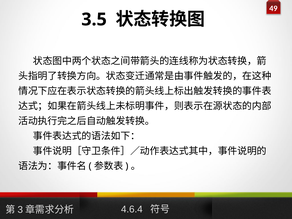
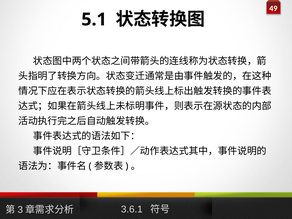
3.5: 3.5 -> 5.1
4.6.4: 4.6.4 -> 3.6.1
